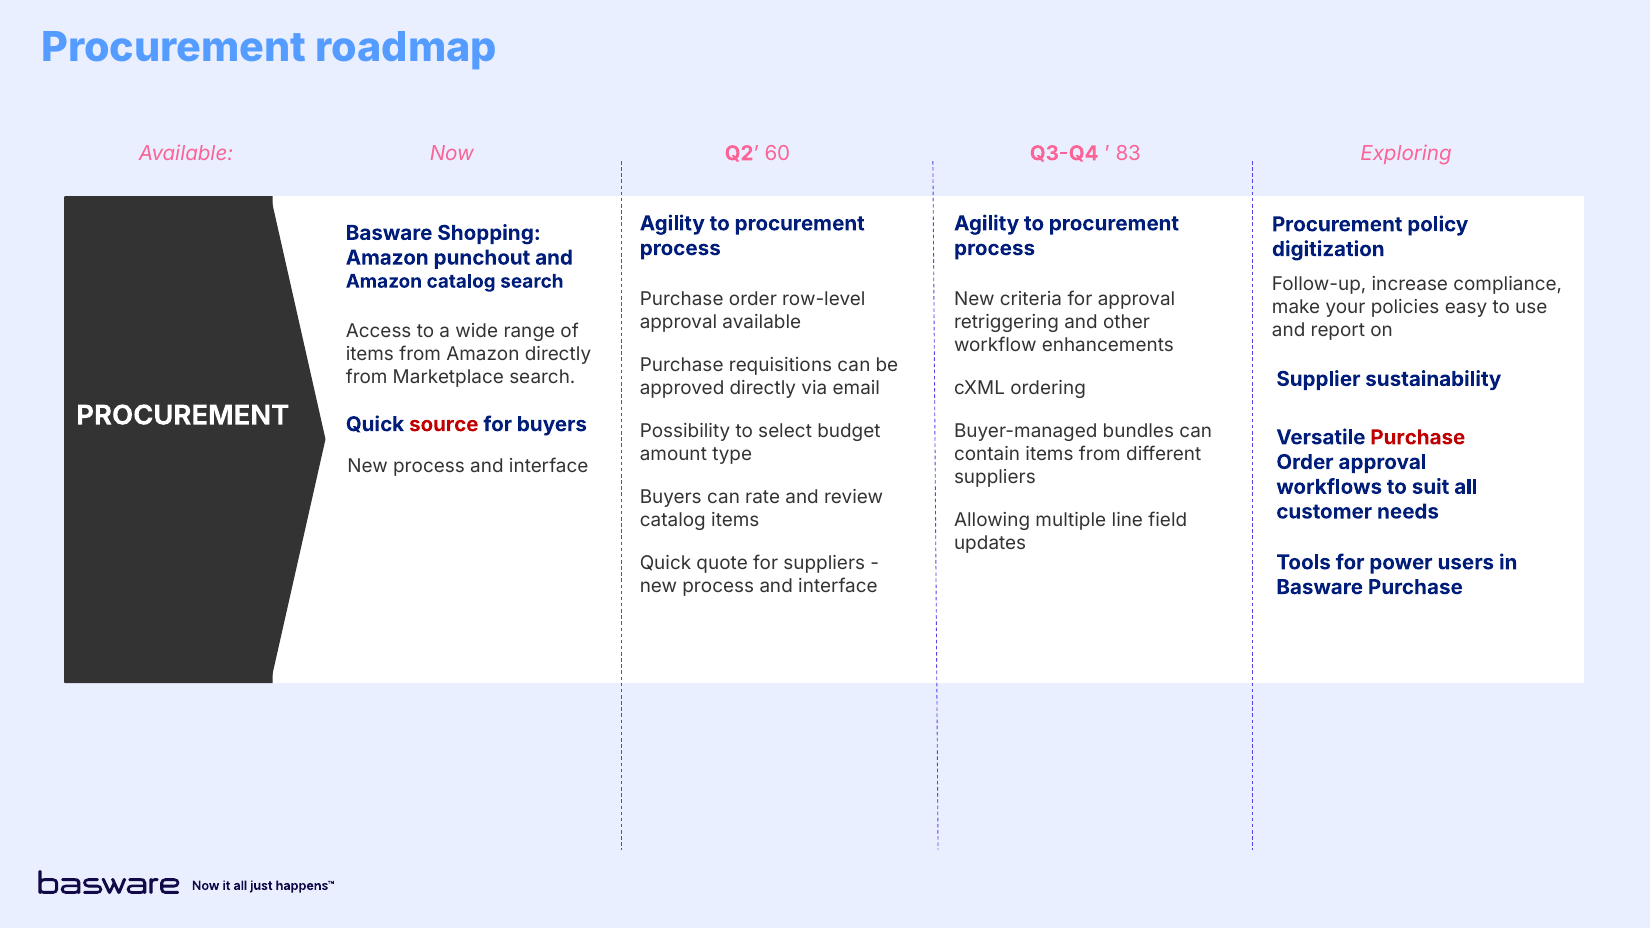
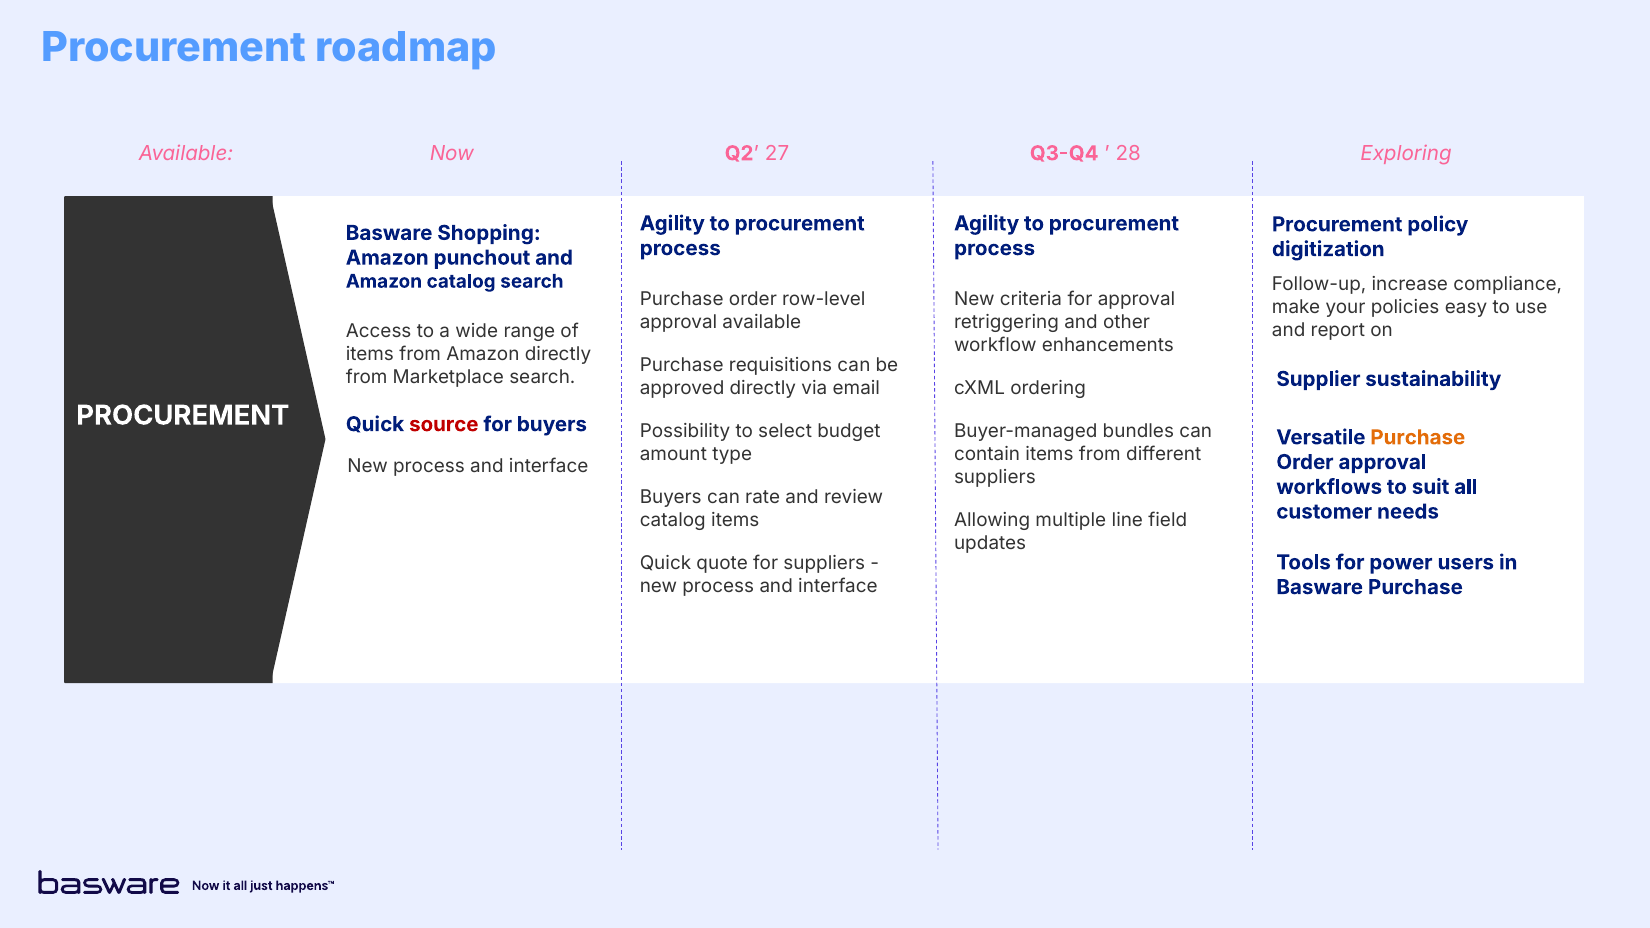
60: 60 -> 27
83: 83 -> 28
Purchase at (1418, 438) colour: red -> orange
